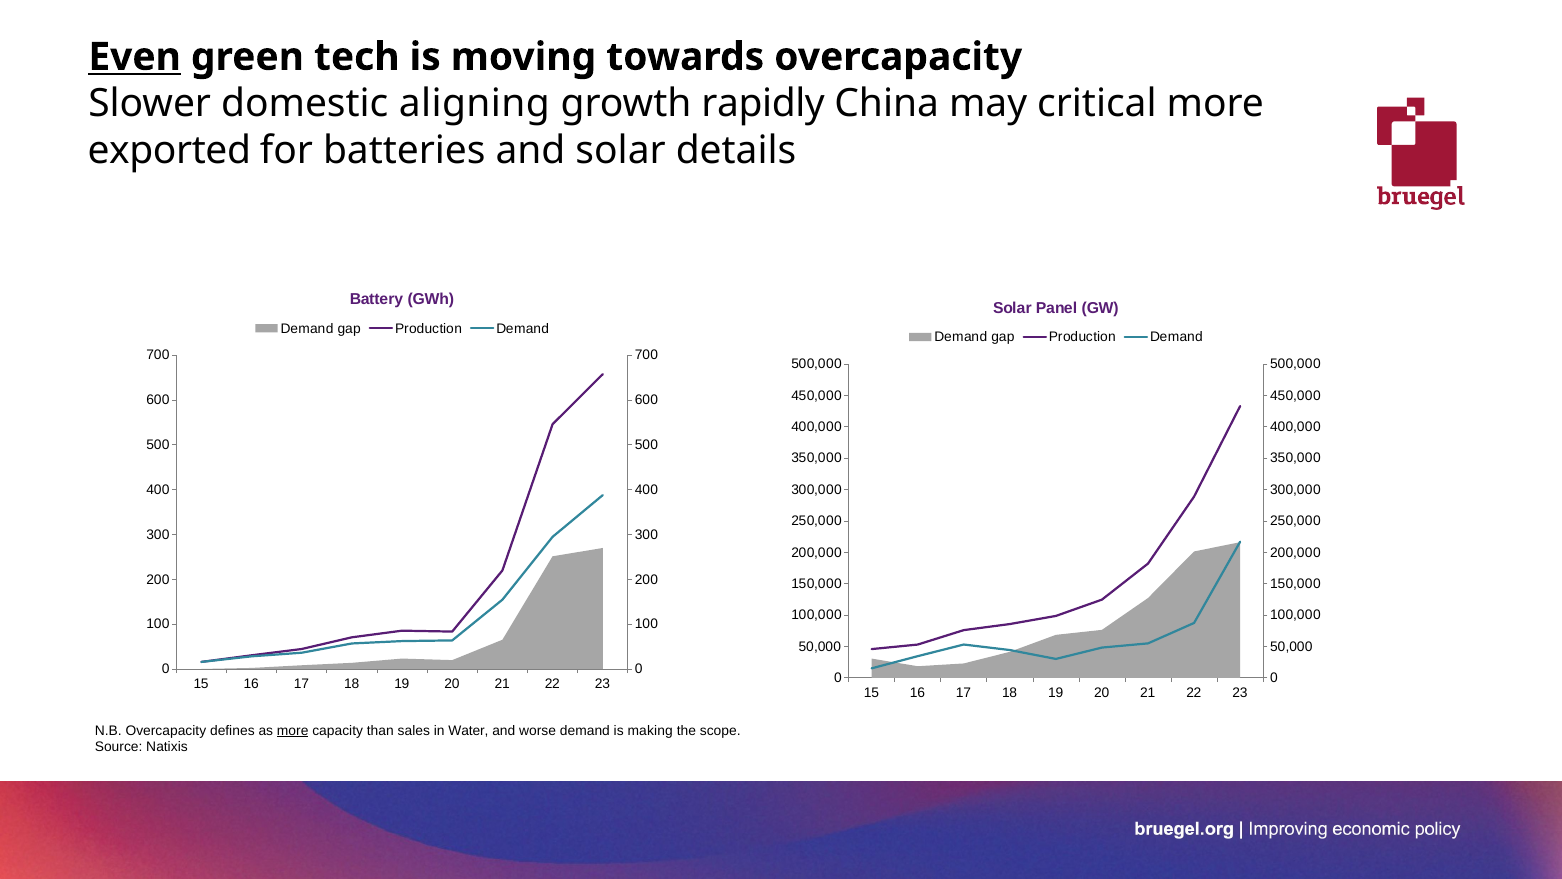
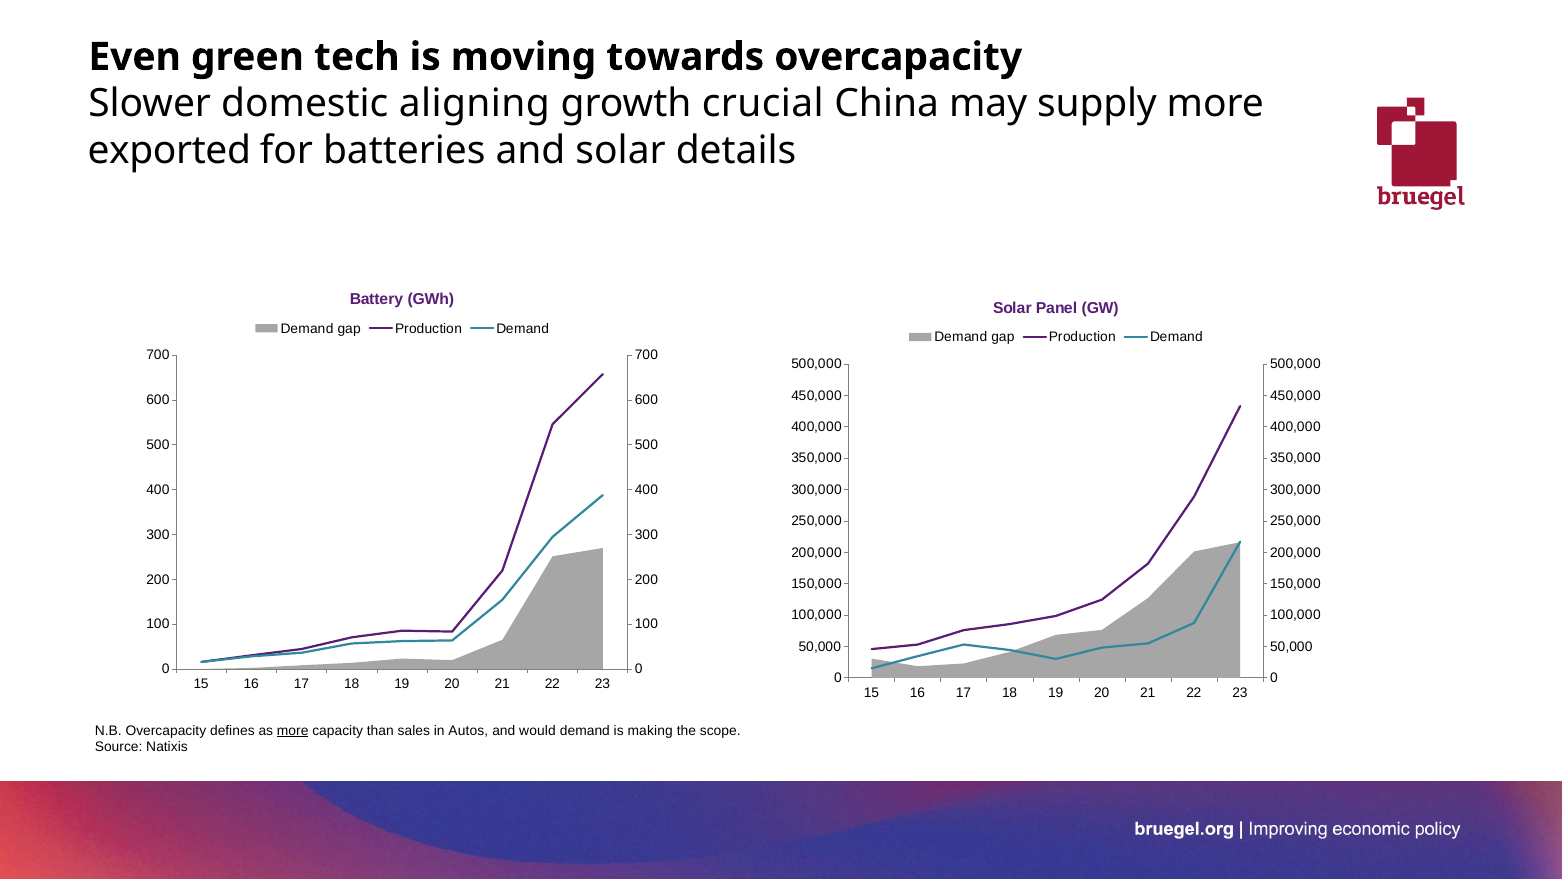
Even underline: present -> none
rapidly: rapidly -> crucial
critical: critical -> supply
Water: Water -> Autos
worse: worse -> would
